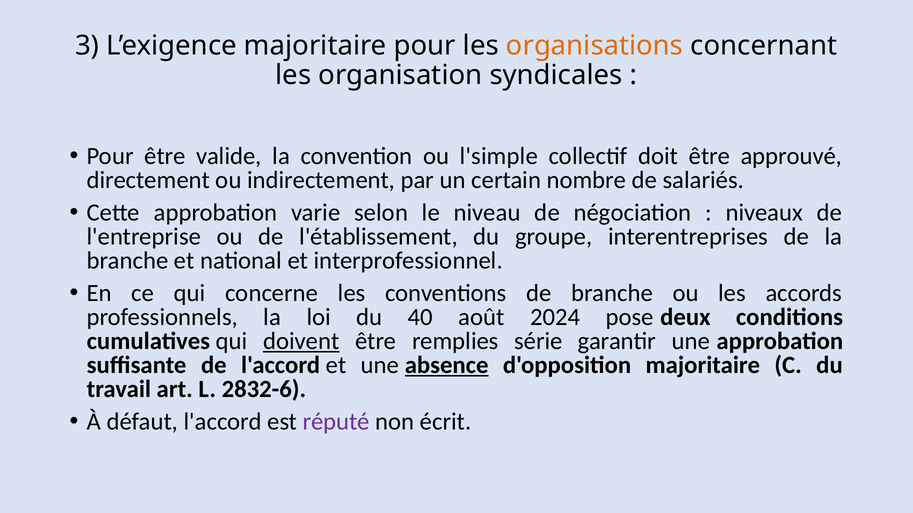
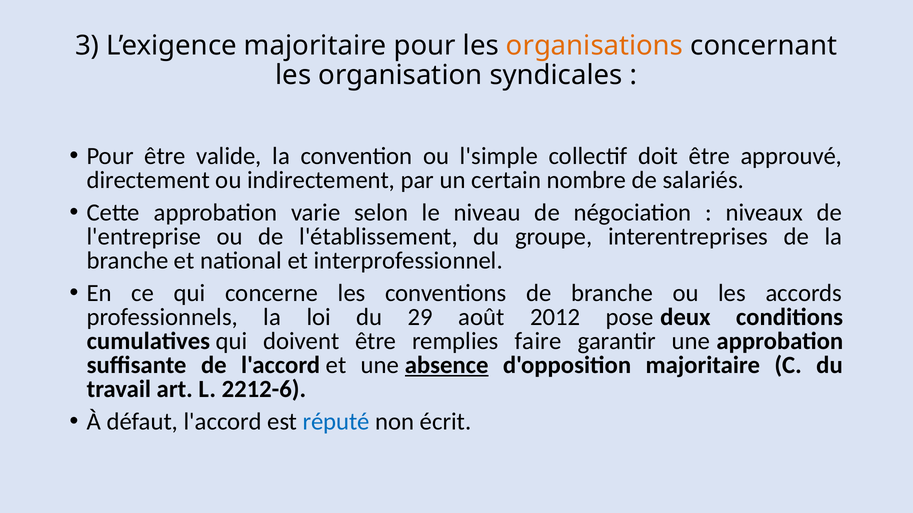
40: 40 -> 29
2024: 2024 -> 2012
doivent underline: present -> none
série: série -> faire
2832-6: 2832-6 -> 2212-6
réputé colour: purple -> blue
